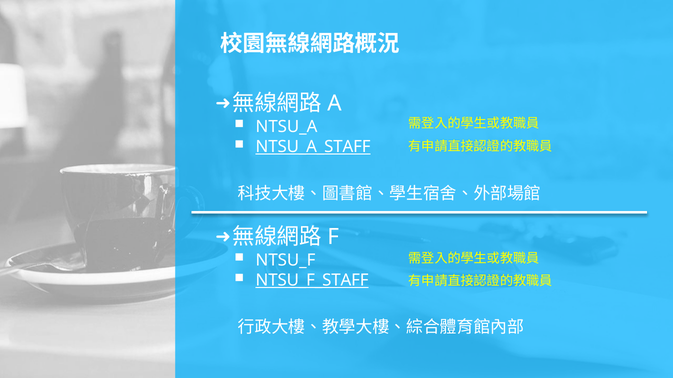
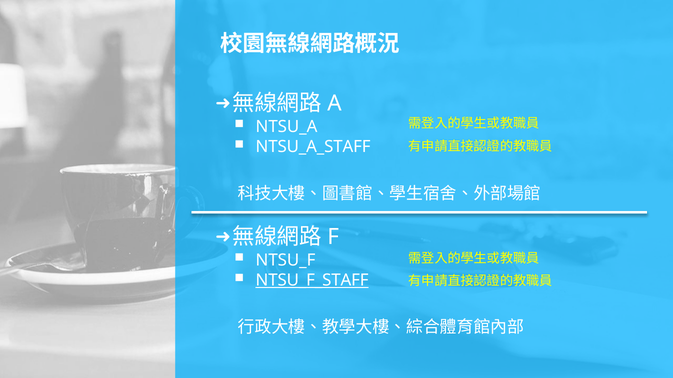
NTSU_A_STAFF underline: present -> none
